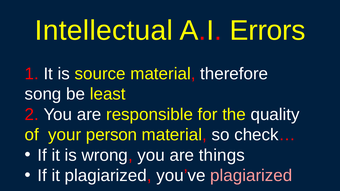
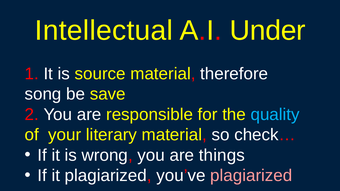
Errors: Errors -> Under
least: least -> save
quality colour: white -> light blue
person: person -> literary
